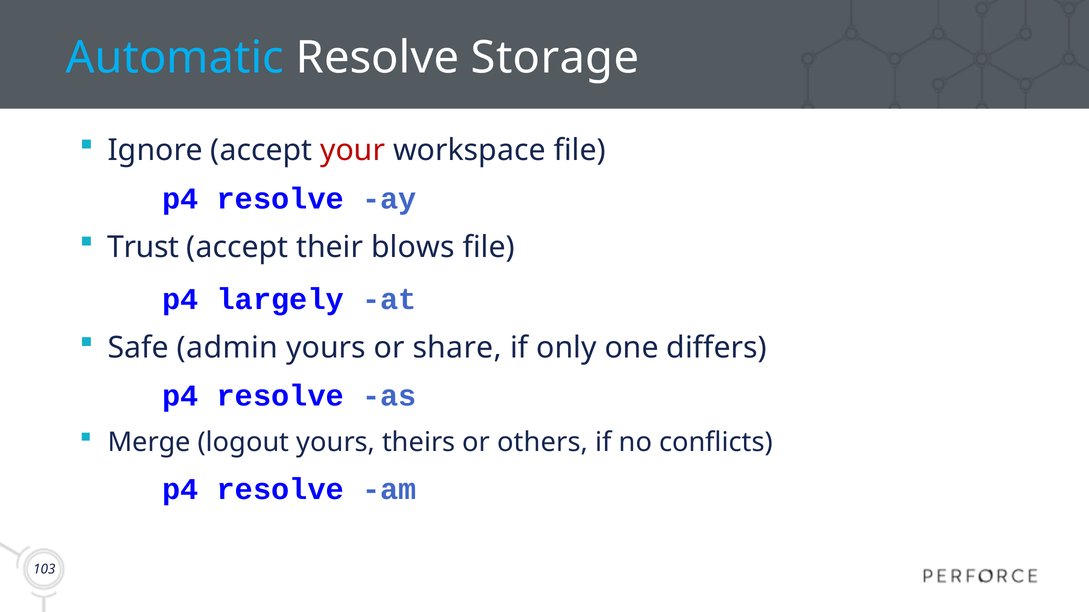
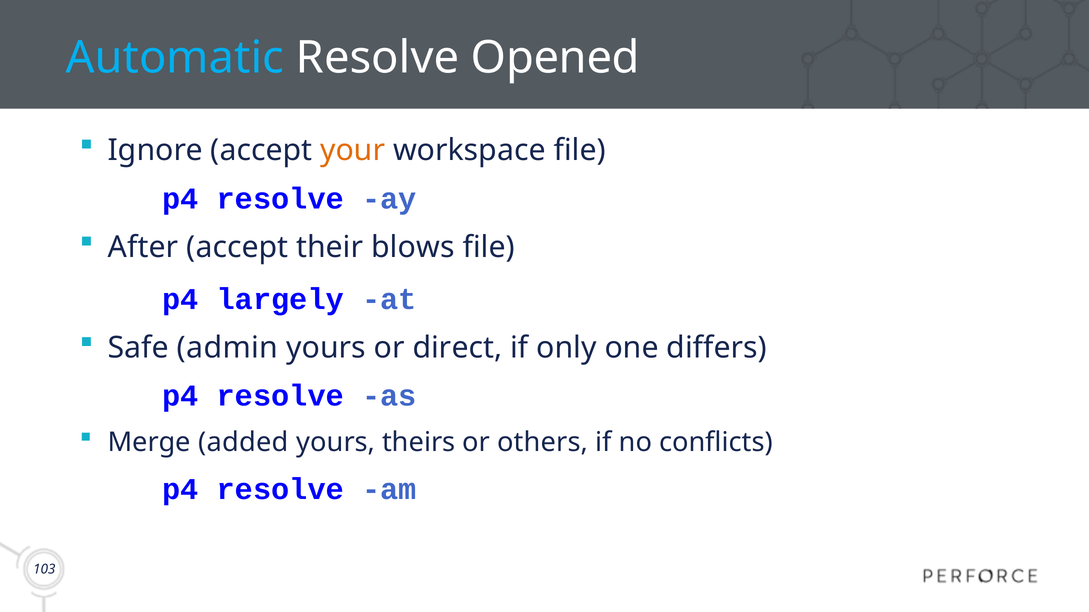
Storage: Storage -> Opened
your colour: red -> orange
Trust: Trust -> After
share: share -> direct
logout: logout -> added
